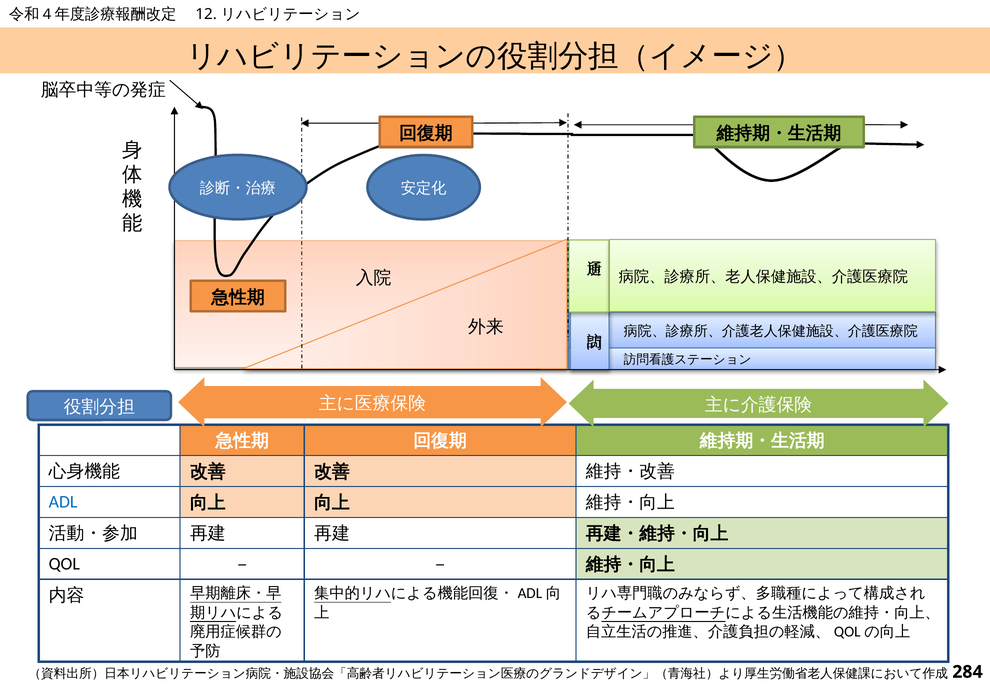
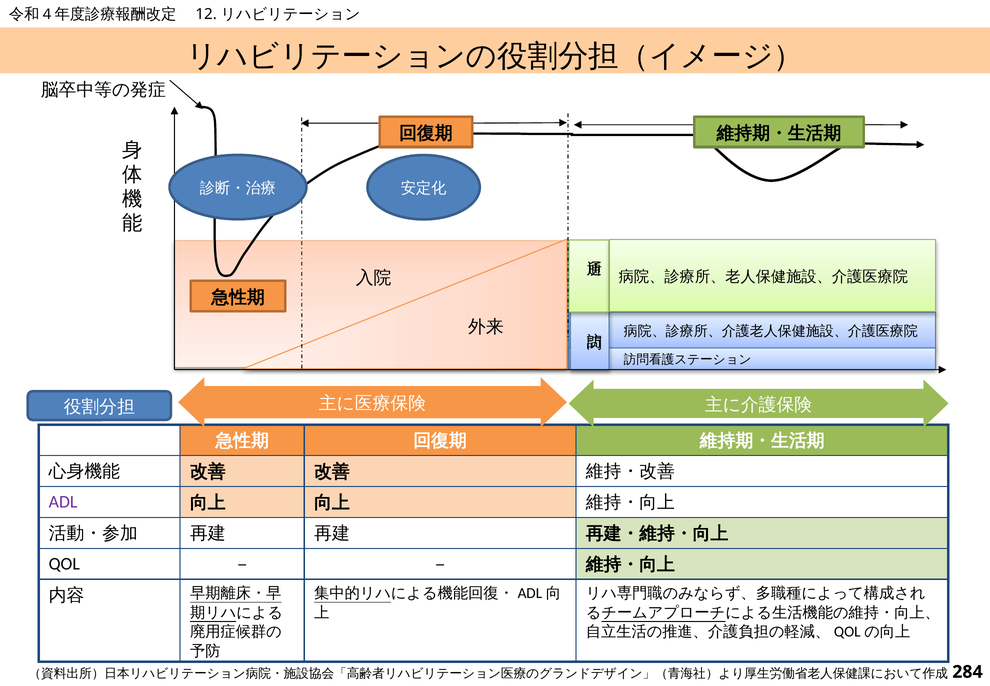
ADL colour: blue -> purple
